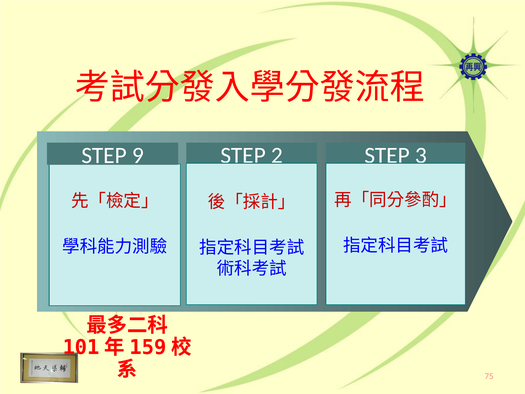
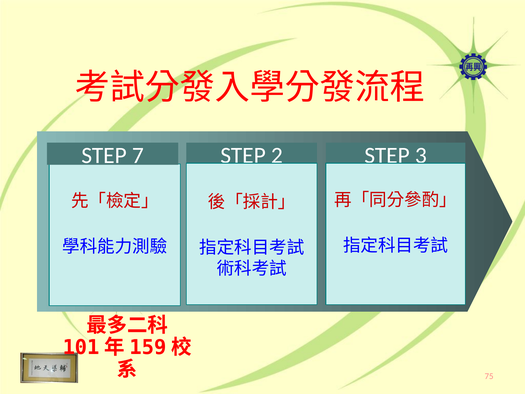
9: 9 -> 7
